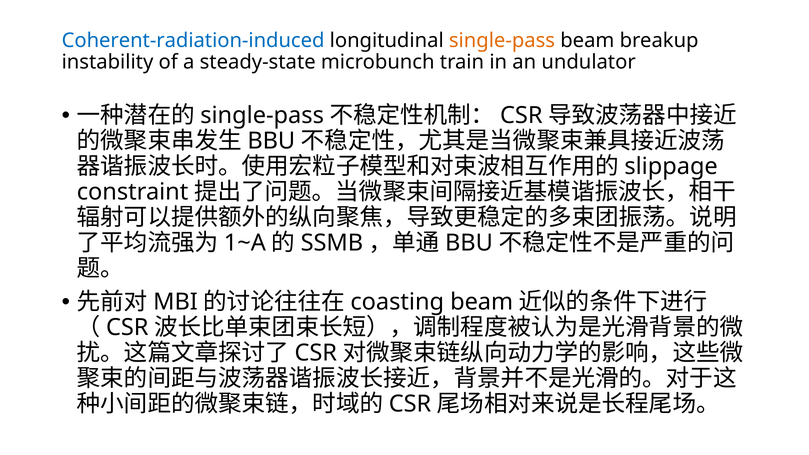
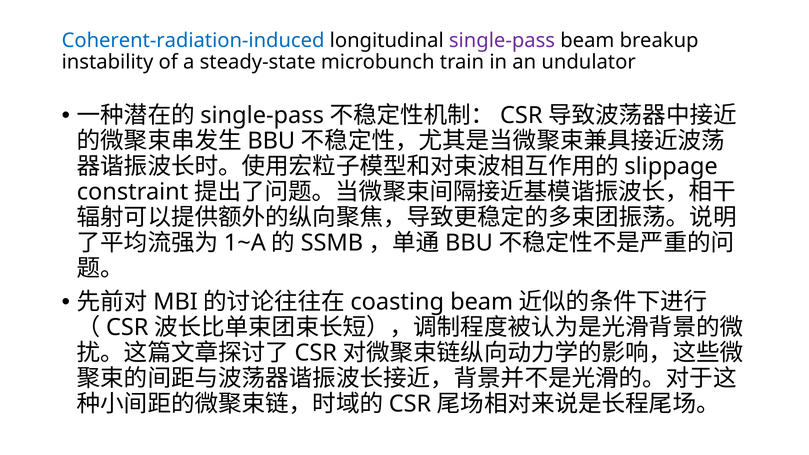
single-pass at (502, 40) colour: orange -> purple
